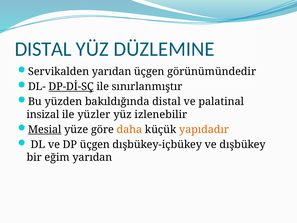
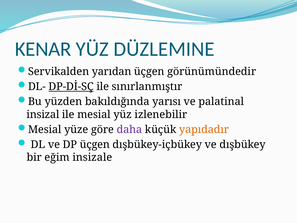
DISTAL at (43, 49): DISTAL -> KENAR
bakıldığında distal: distal -> yarısı
ile yüzler: yüzler -> mesial
Mesial at (45, 129) underline: present -> none
daha colour: orange -> purple
eğim yarıdan: yarıdan -> insizale
